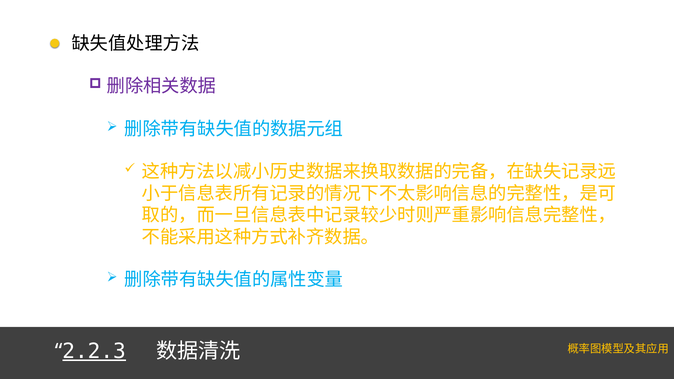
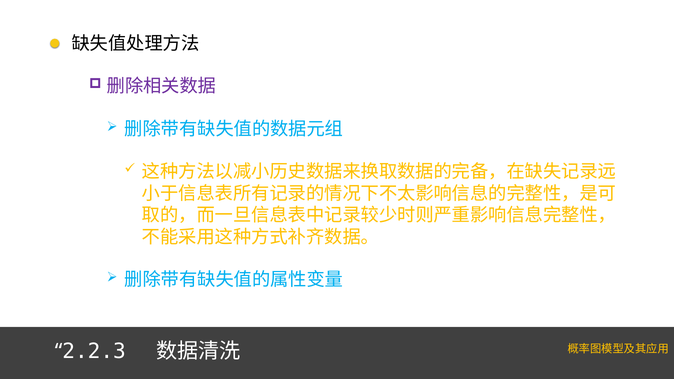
2.2.3 underline: present -> none
